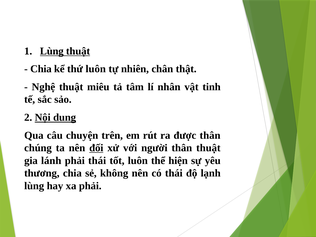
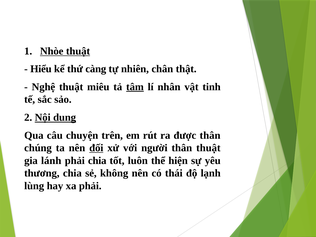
Lùng at (52, 51): Lùng -> Nhòe
Chia at (41, 69): Chia -> Hiểu
thứ luôn: luôn -> càng
tâm underline: none -> present
phải thái: thái -> chia
